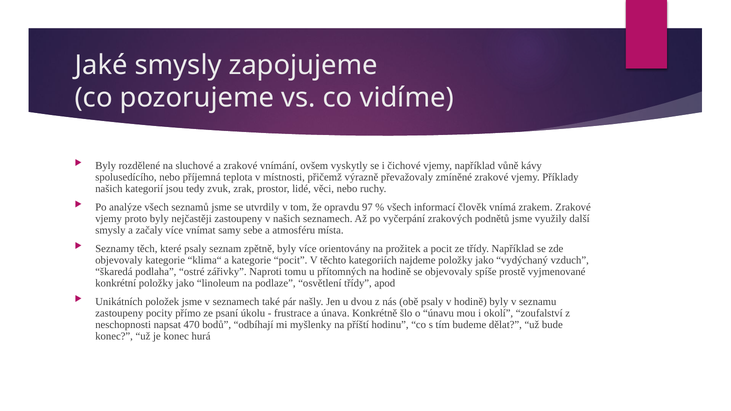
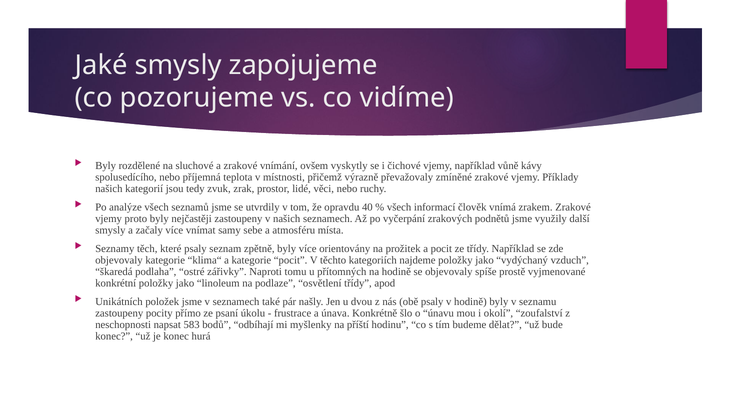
97: 97 -> 40
470: 470 -> 583
